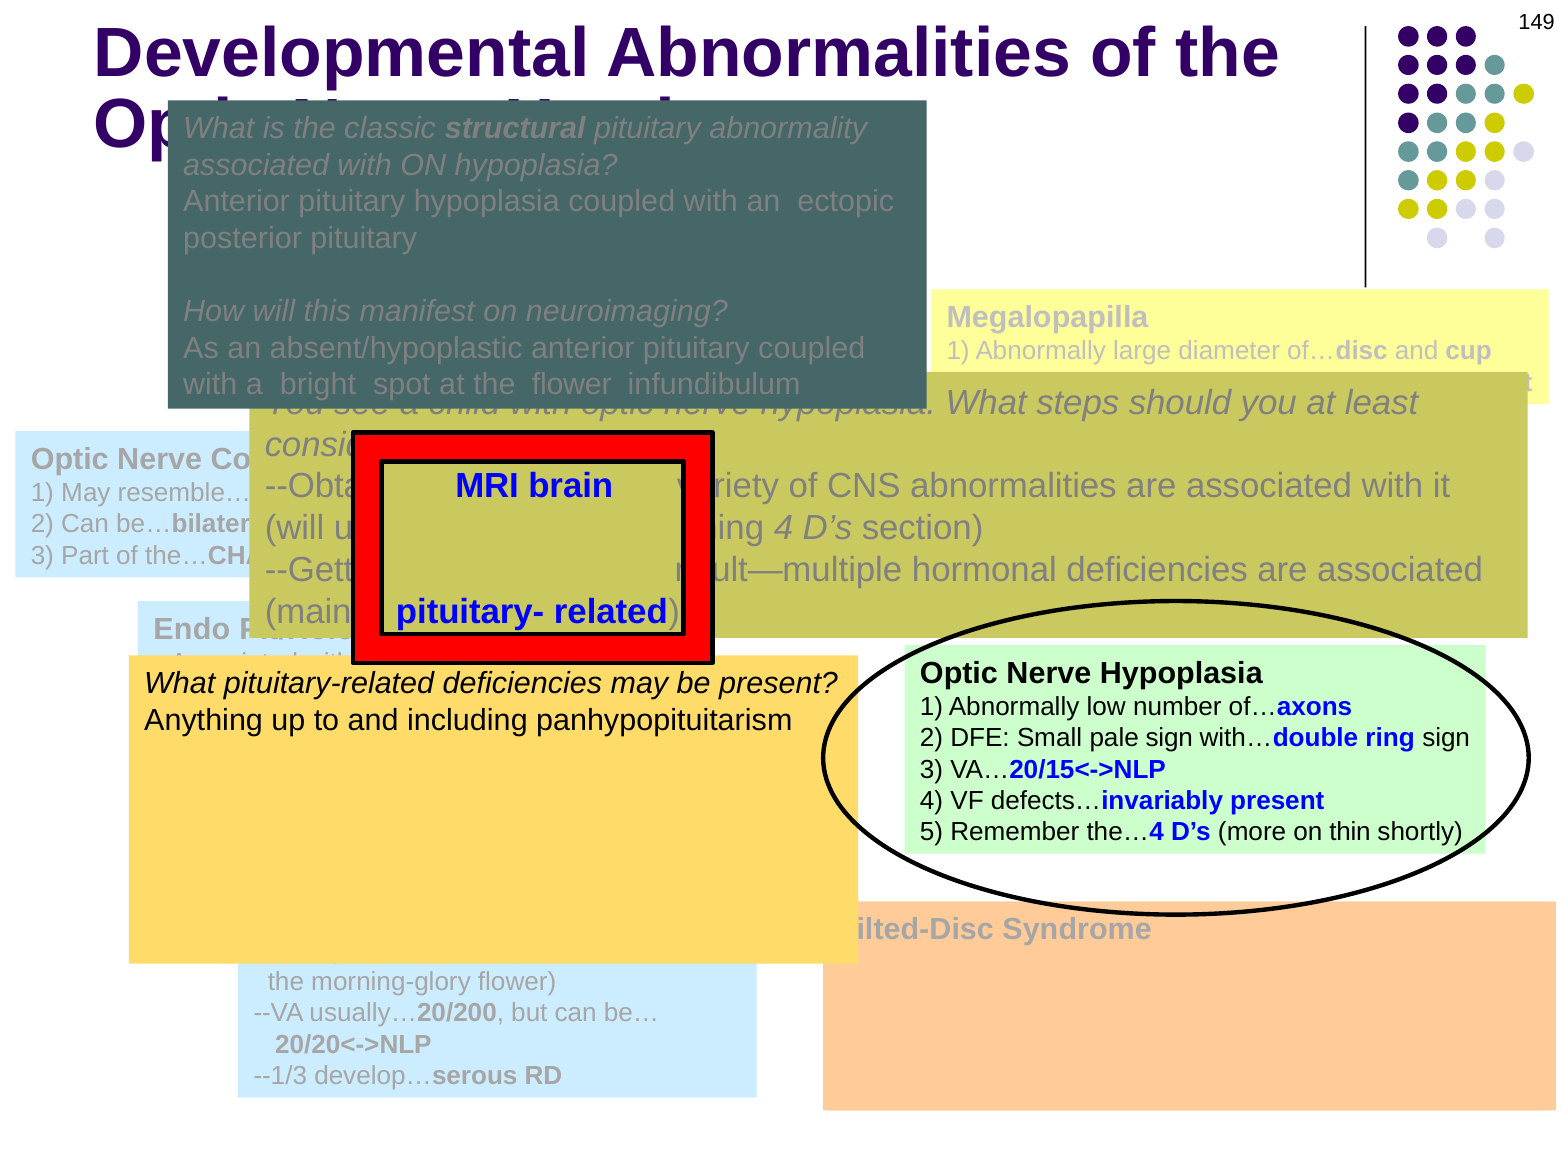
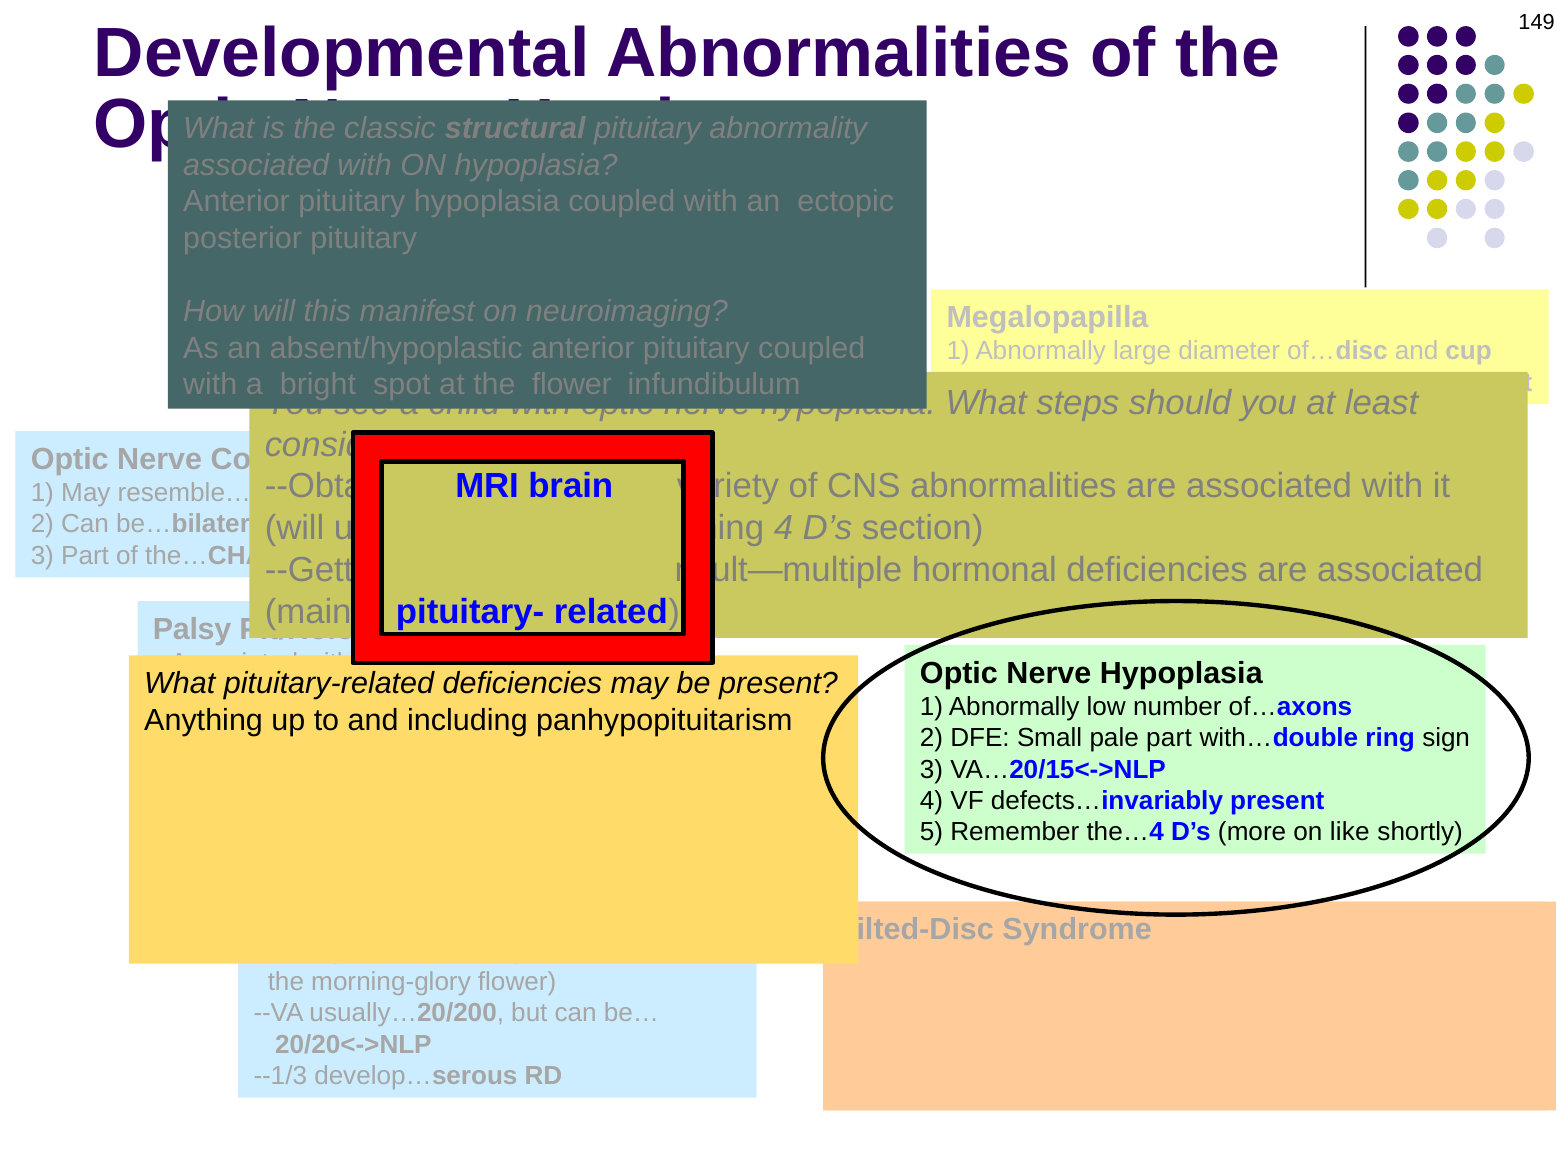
Endo: Endo -> Palsy
pale sign: sign -> part
on thin: thin -> like
